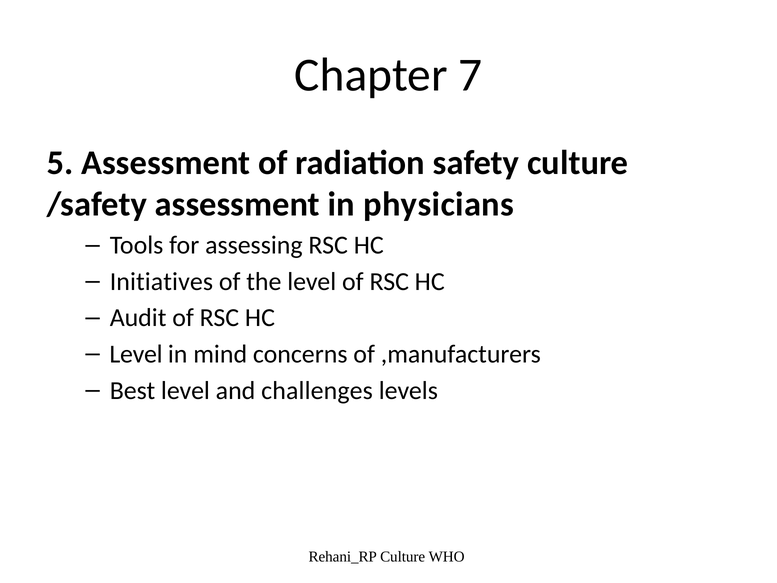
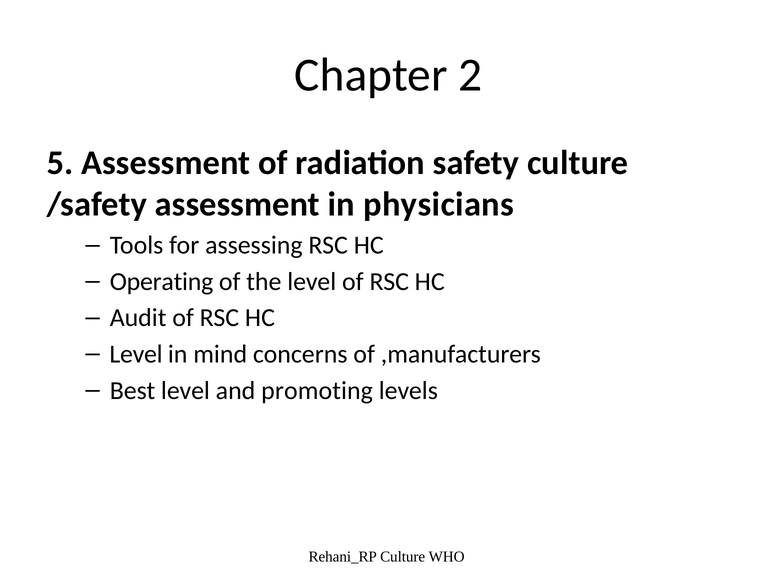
7: 7 -> 2
Initiatives: Initiatives -> Operating
challenges: challenges -> promoting
